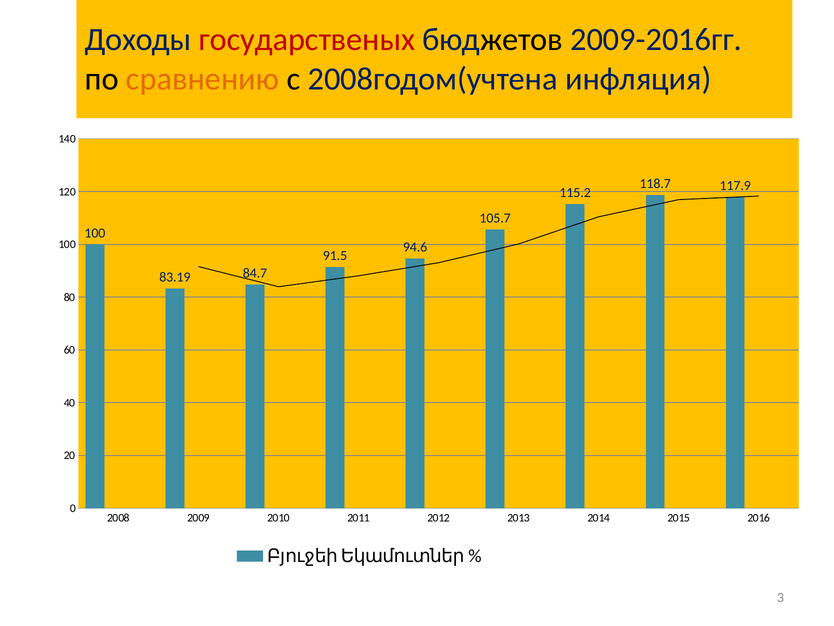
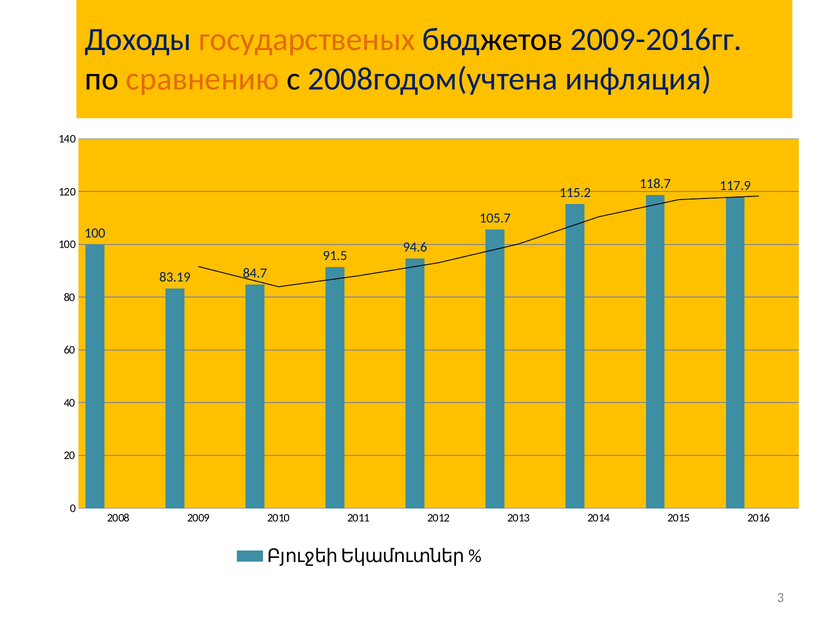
государственых colour: red -> orange
